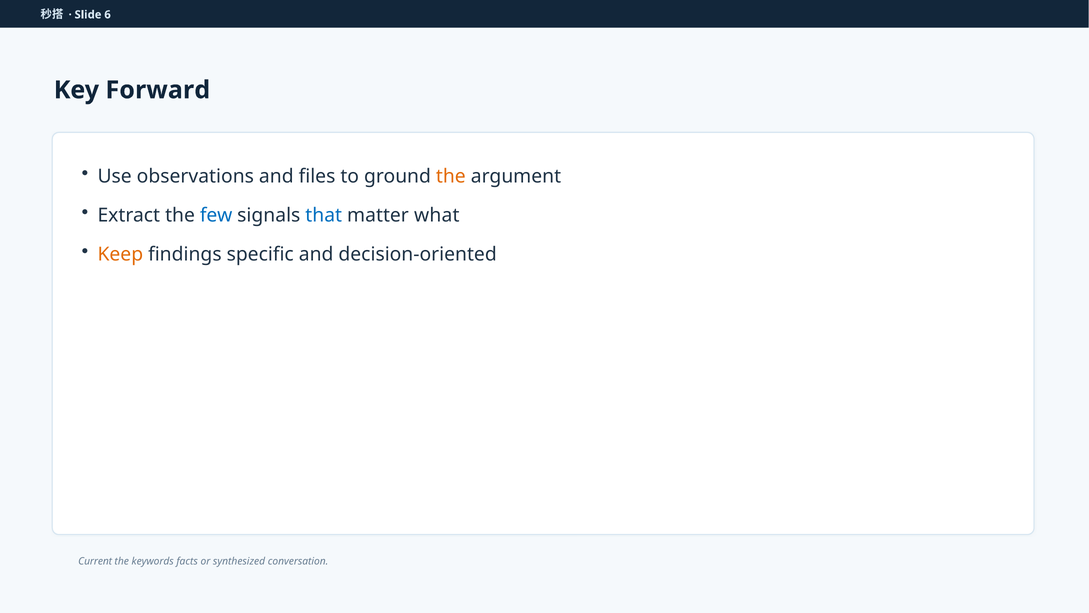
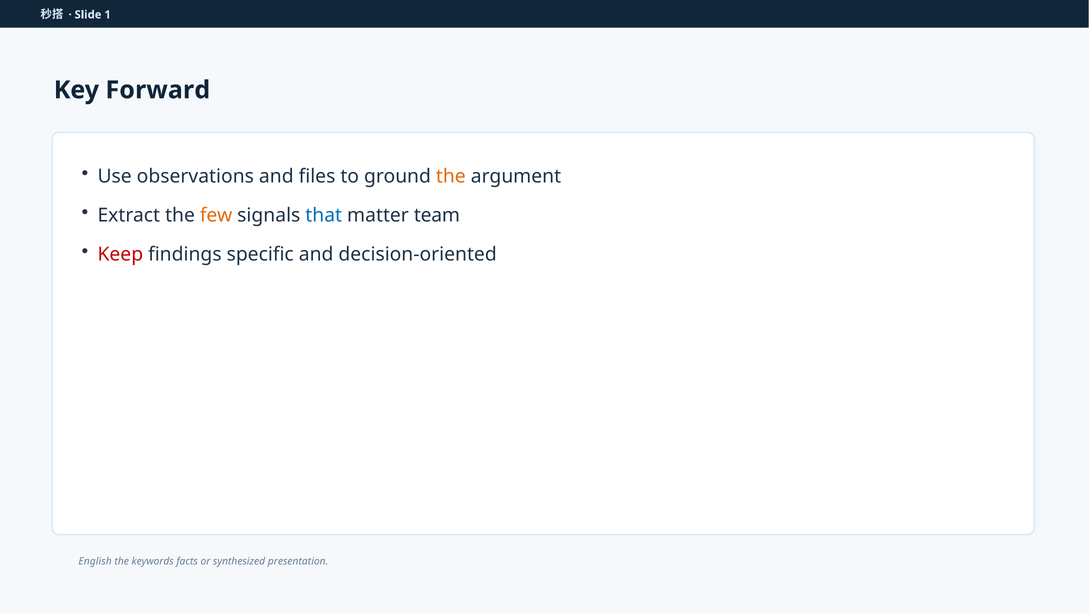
6: 6 -> 1
few colour: blue -> orange
what: what -> team
Keep colour: orange -> red
Current: Current -> English
conversation: conversation -> presentation
